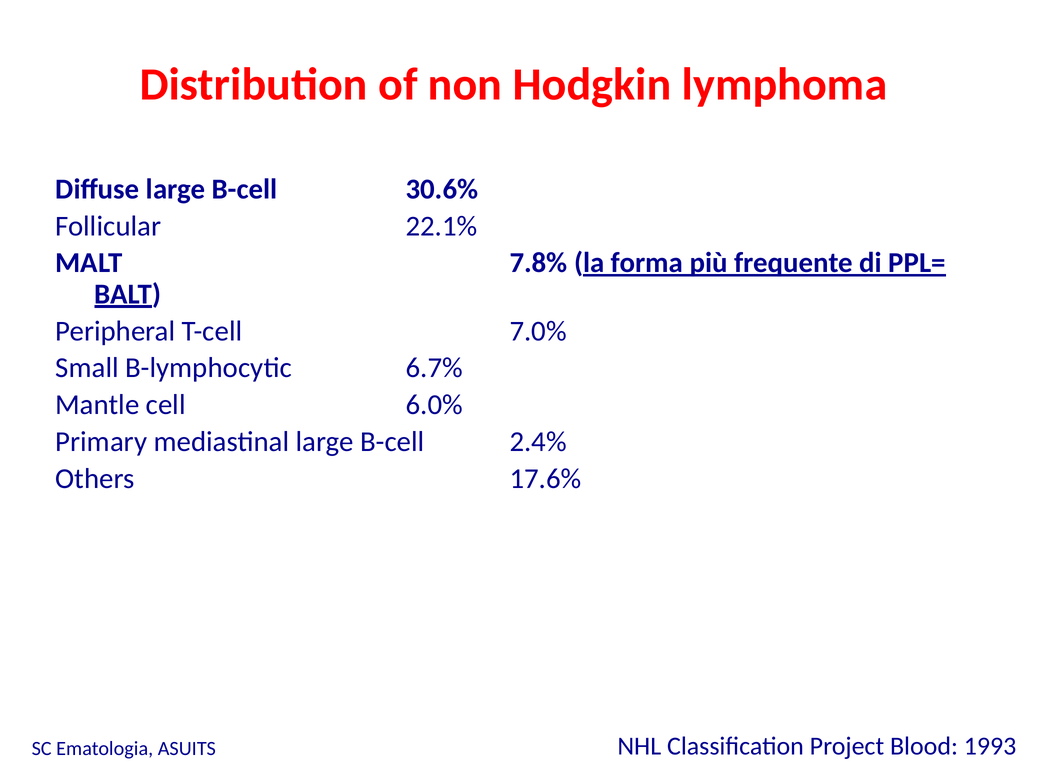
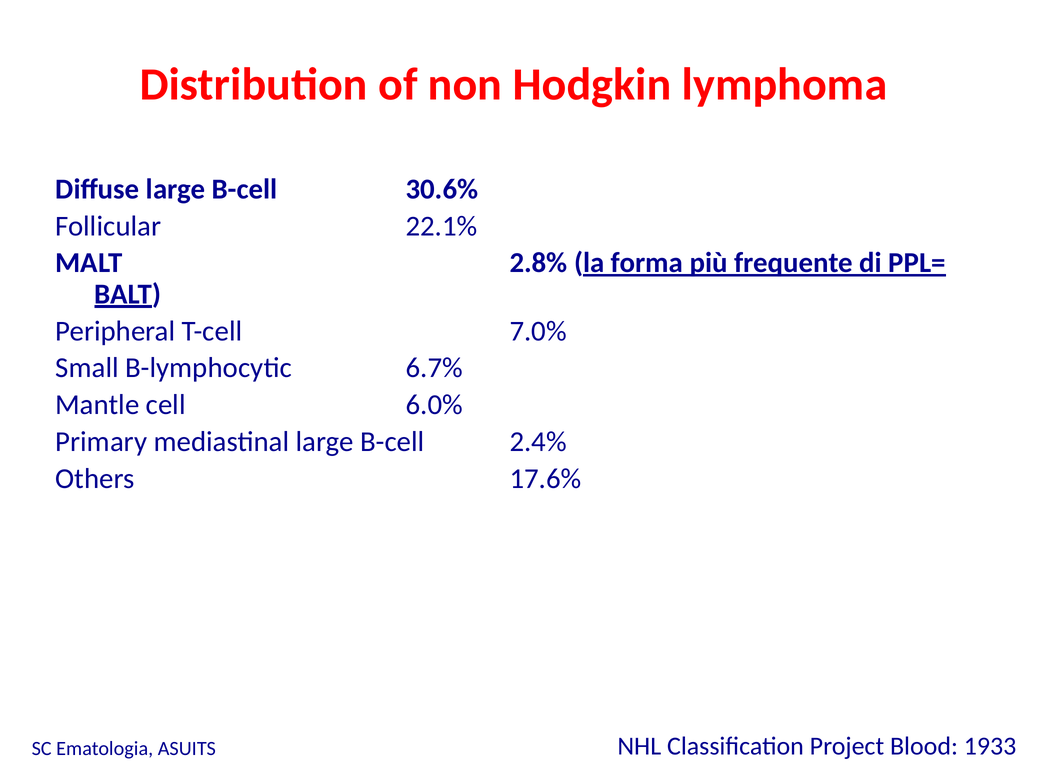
7.8%: 7.8% -> 2.8%
1993: 1993 -> 1933
